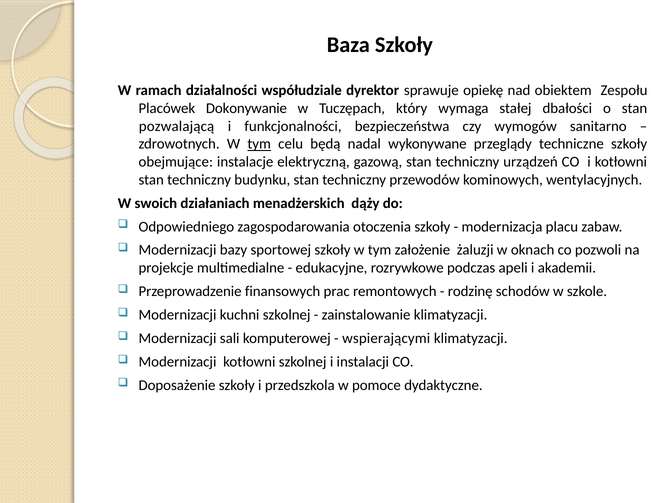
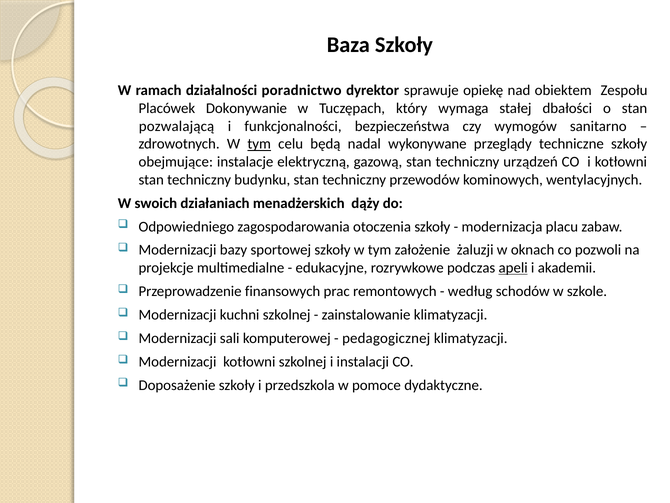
współudziale: współudziale -> poradnictwo
apeli underline: none -> present
rodzinę: rodzinę -> według
wspierającymi: wspierającymi -> pedagogicznej
